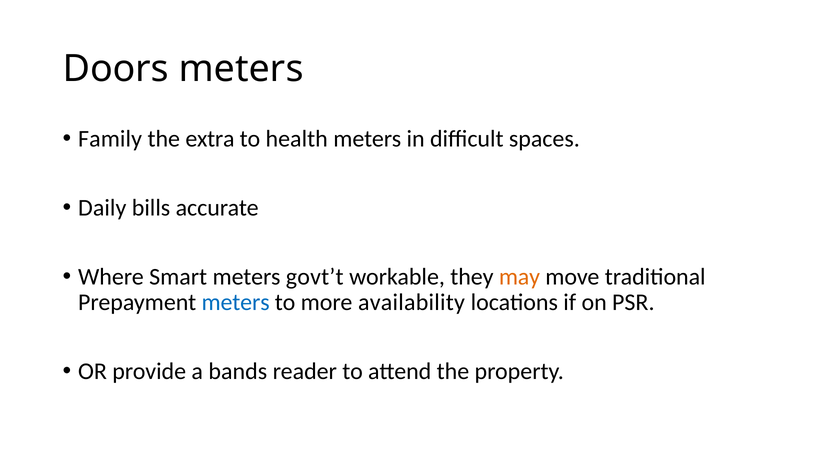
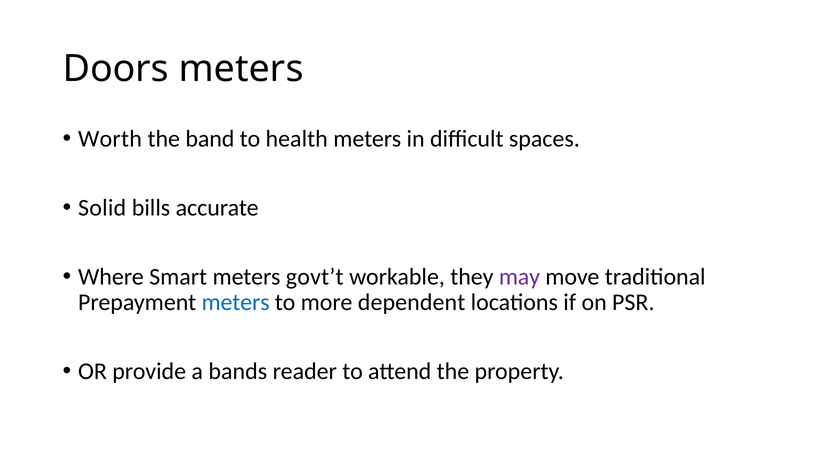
Family: Family -> Worth
extra: extra -> band
Daily: Daily -> Solid
may colour: orange -> purple
availability: availability -> dependent
